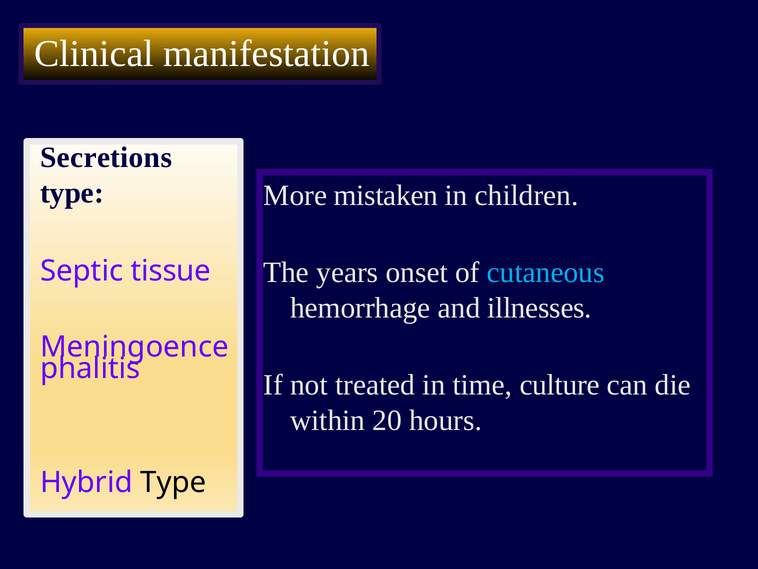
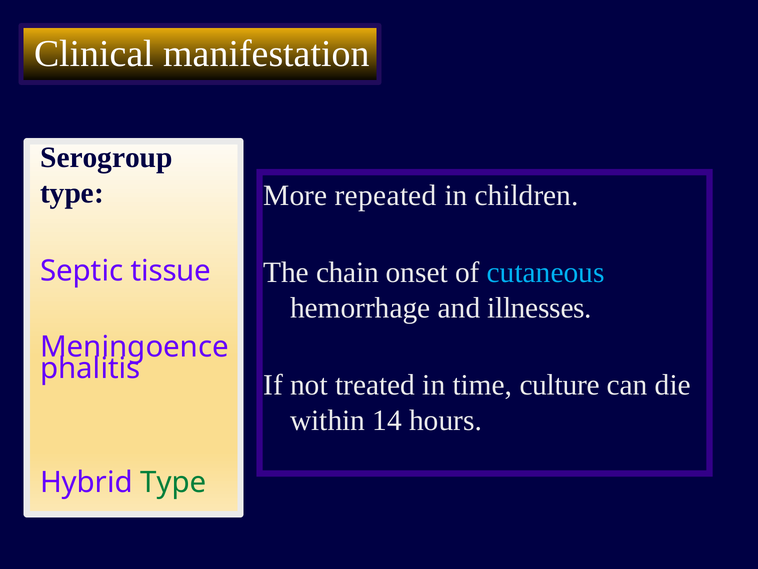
Secretions: Secretions -> Serogroup
mistaken: mistaken -> repeated
years: years -> chain
20: 20 -> 14
Type at (173, 482) colour: black -> green
